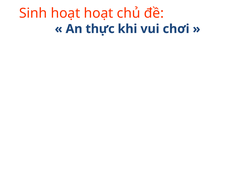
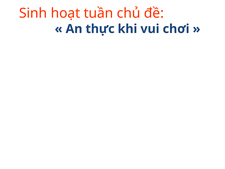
hoạt hoạt: hoạt -> tuần
